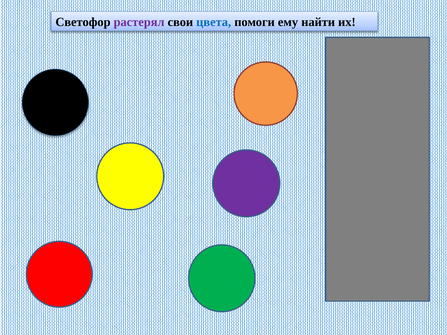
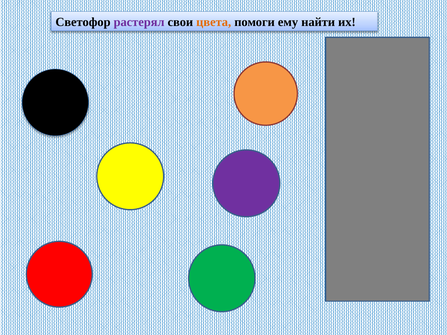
цвета colour: blue -> orange
